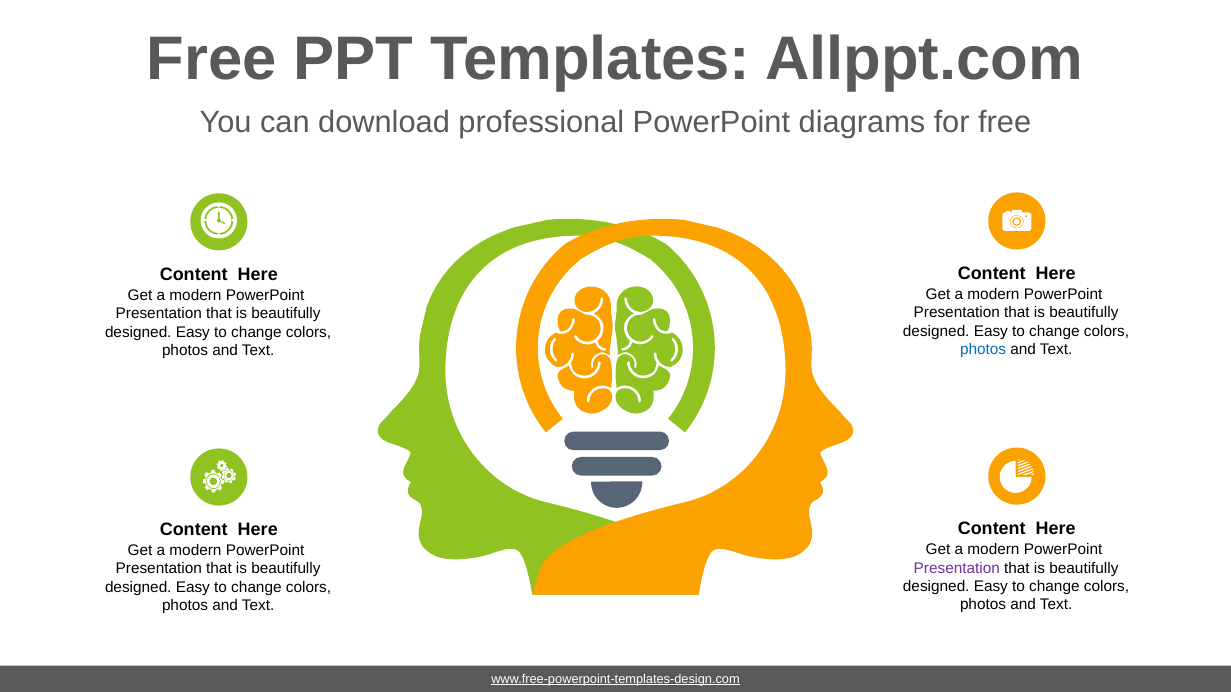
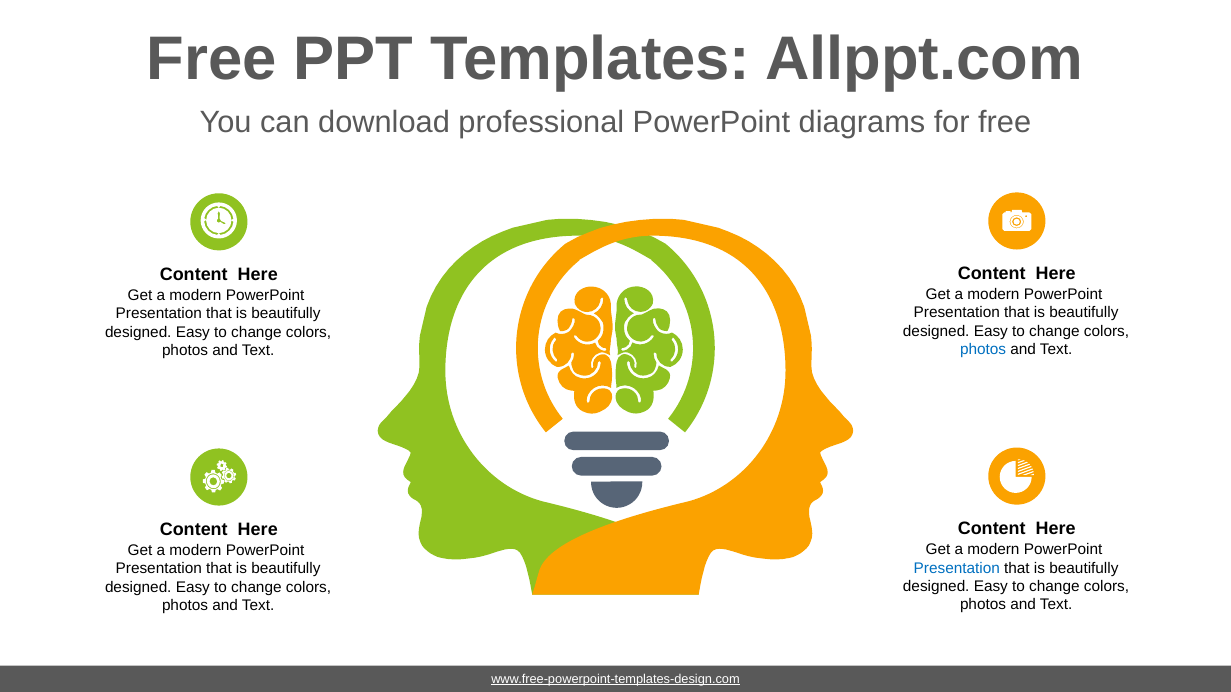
Presentation at (957, 568) colour: purple -> blue
